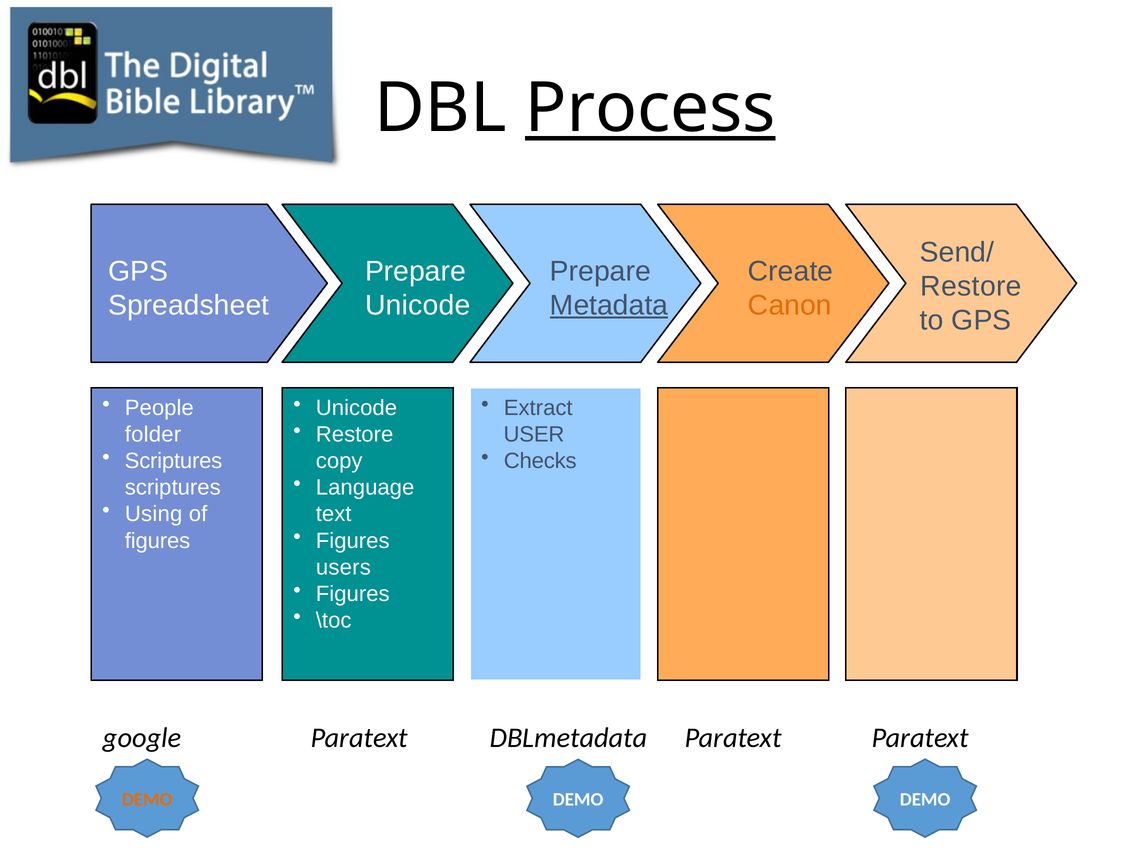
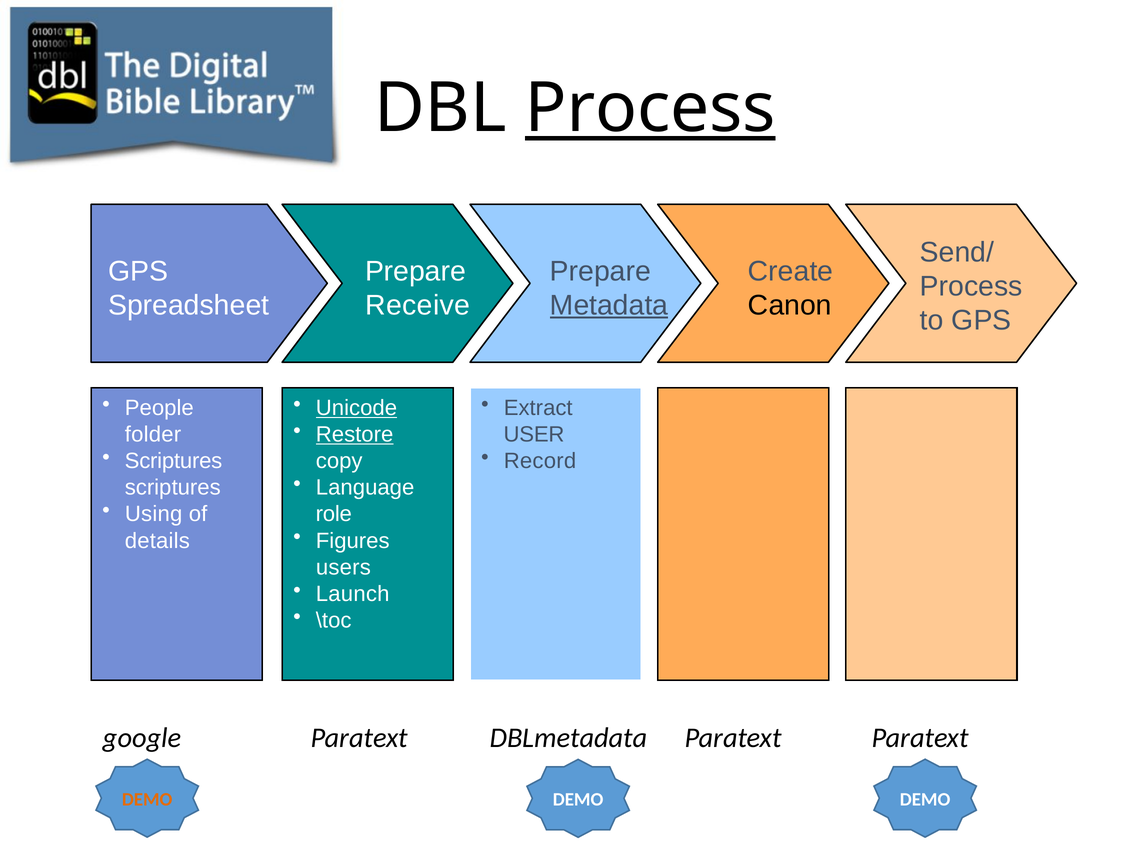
Restore at (971, 287): Restore -> Process
Unicode at (418, 305): Unicode -> Receive
Canon colour: orange -> black
Unicode at (356, 408) underline: none -> present
Restore at (355, 435) underline: none -> present
Checks: Checks -> Record
text: text -> role
figures at (158, 541): figures -> details
Figures at (353, 594): Figures -> Launch
